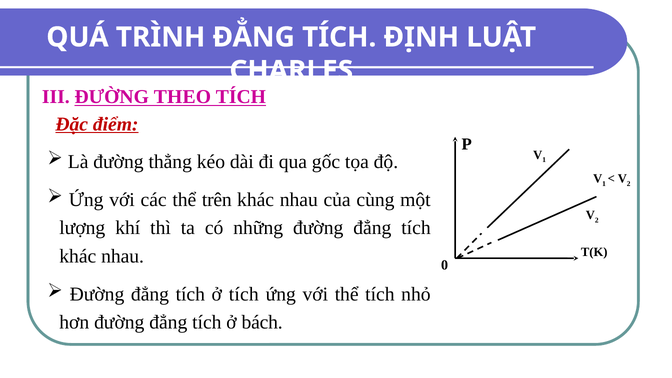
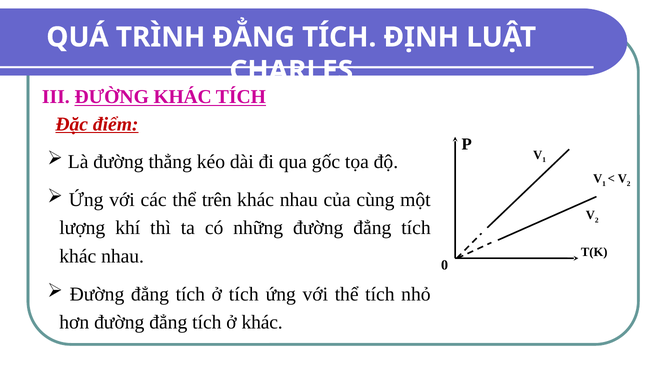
ĐƯỜNG THEO: THEO -> KHÁC
ở bách: bách -> khác
